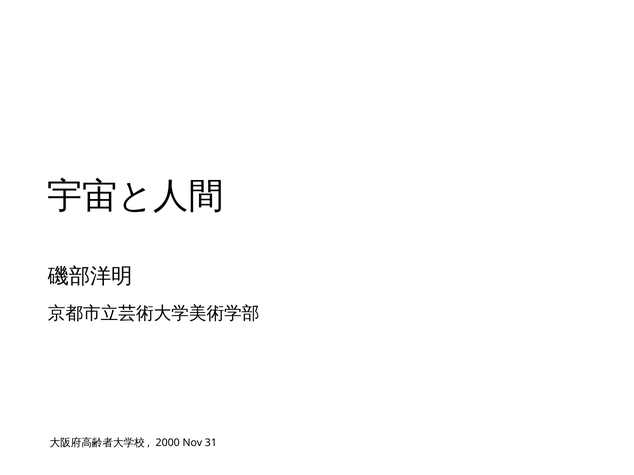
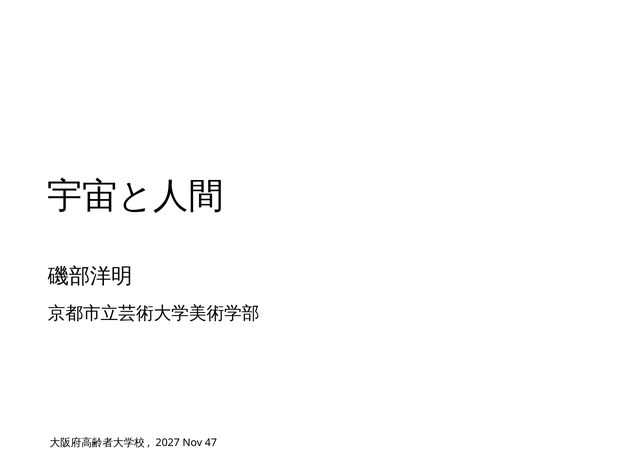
2000: 2000 -> 2027
31: 31 -> 47
